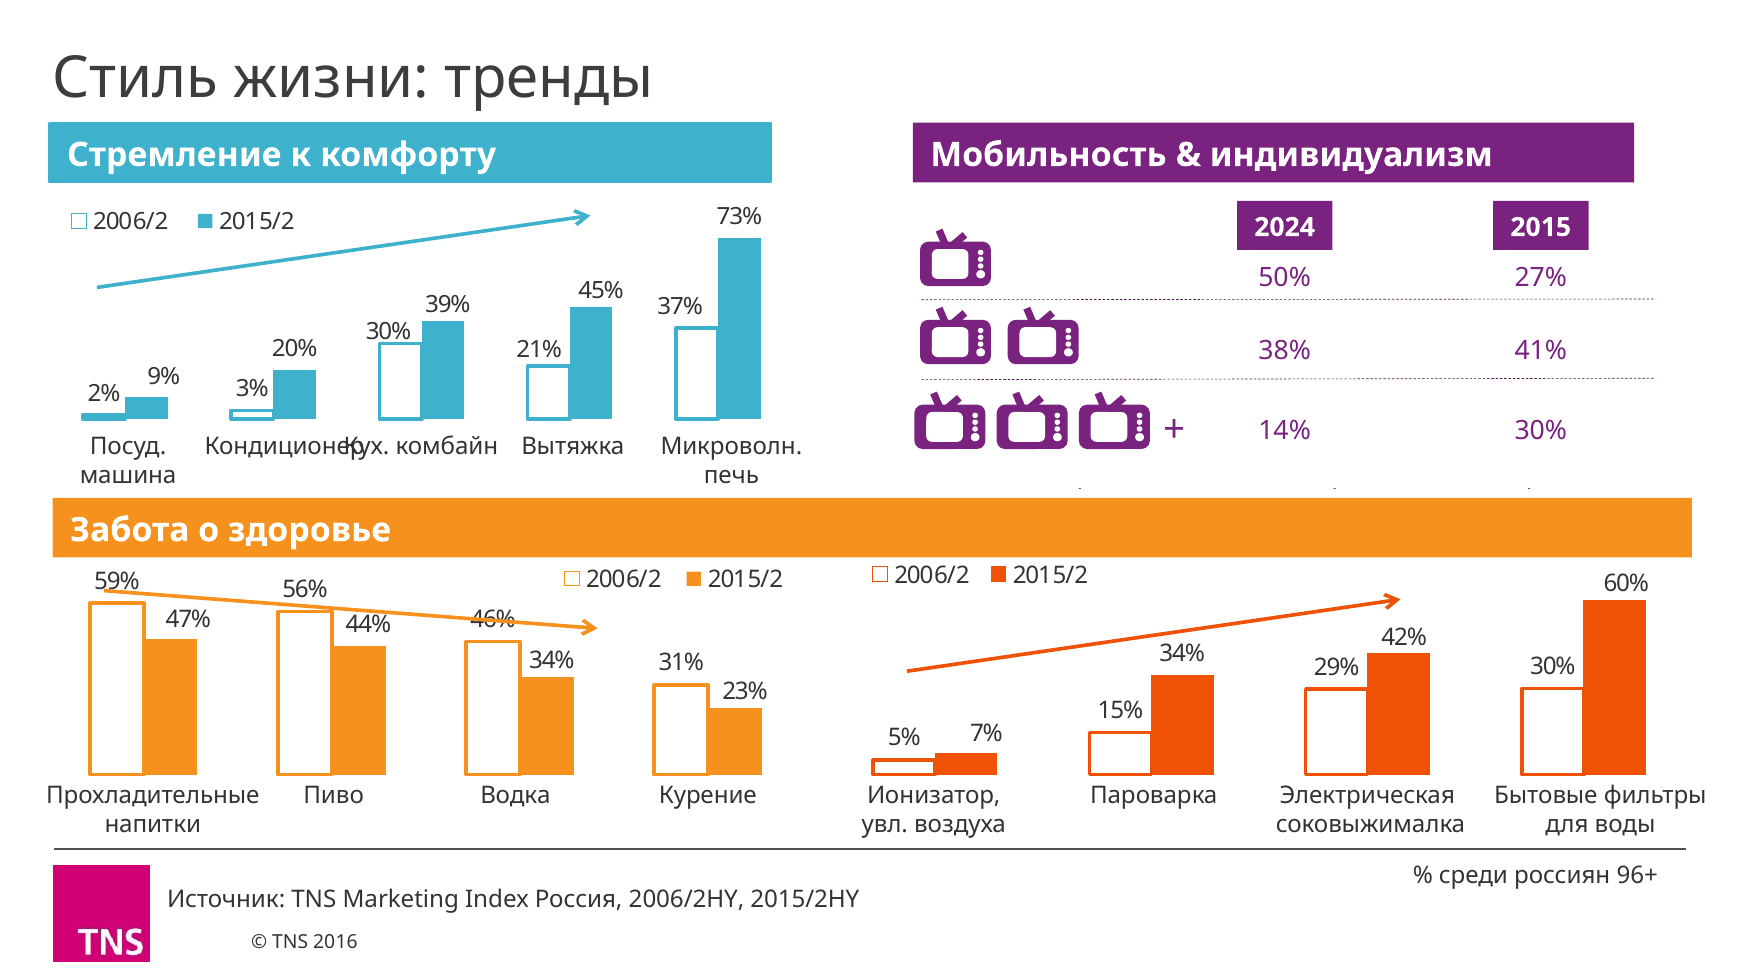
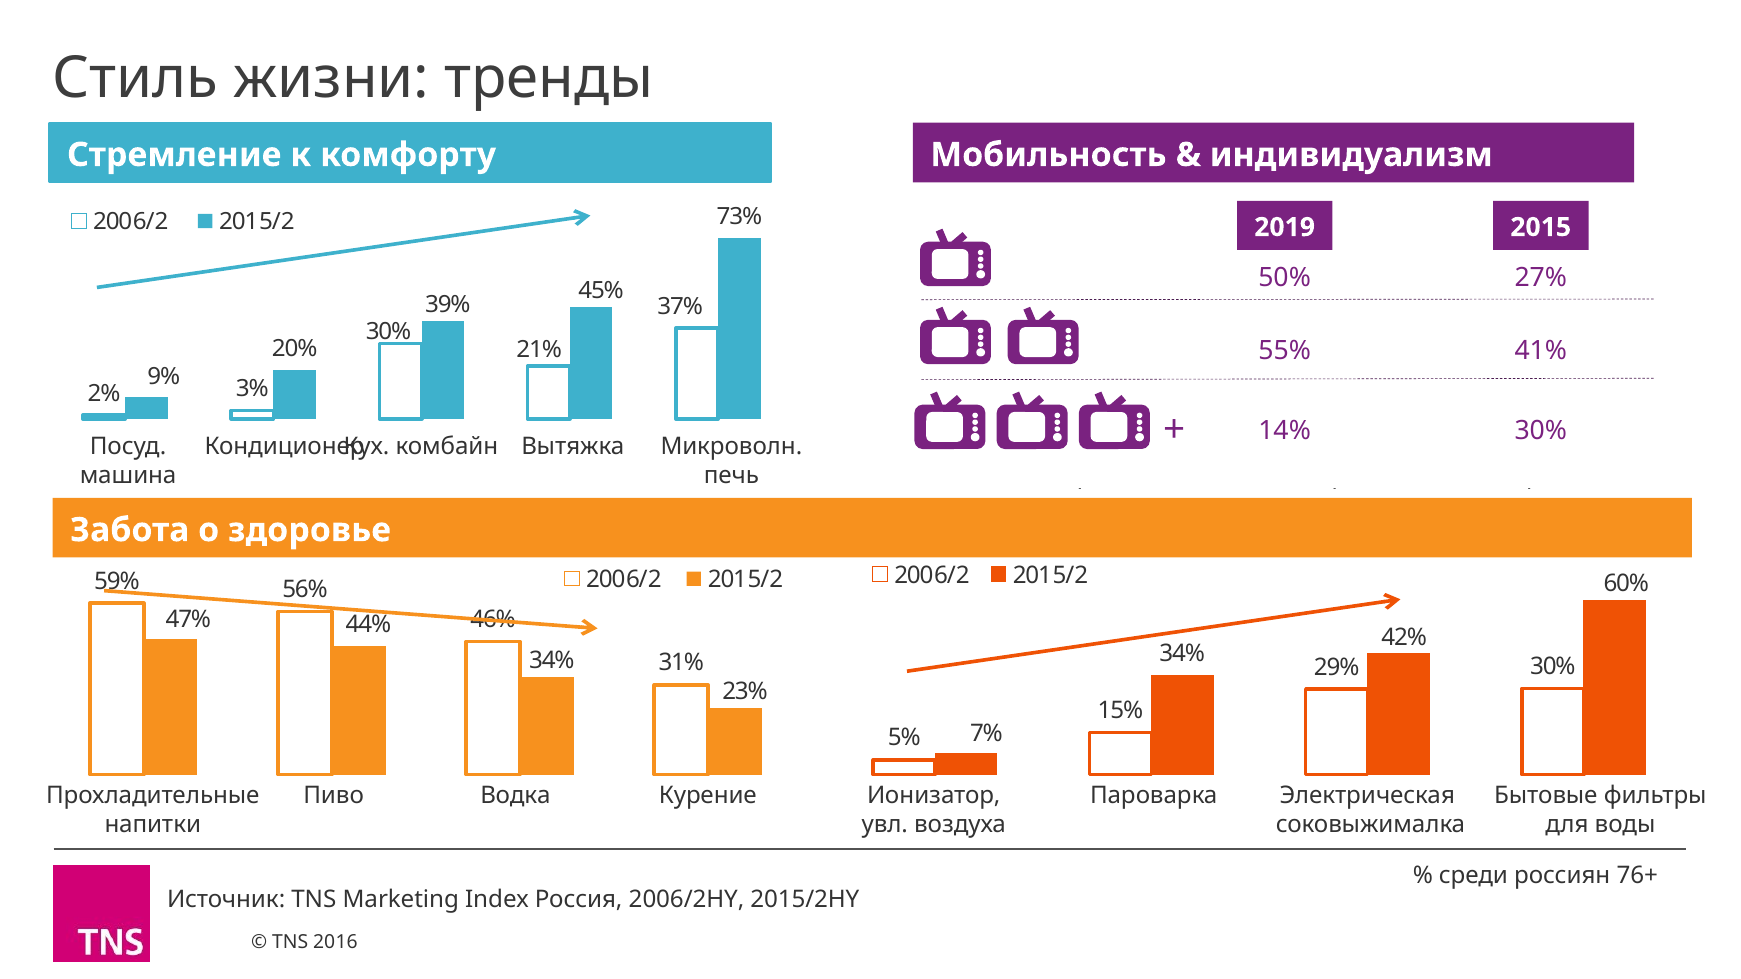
2024: 2024 -> 2019
38% at (1285, 351): 38% -> 55%
96+: 96+ -> 76+
